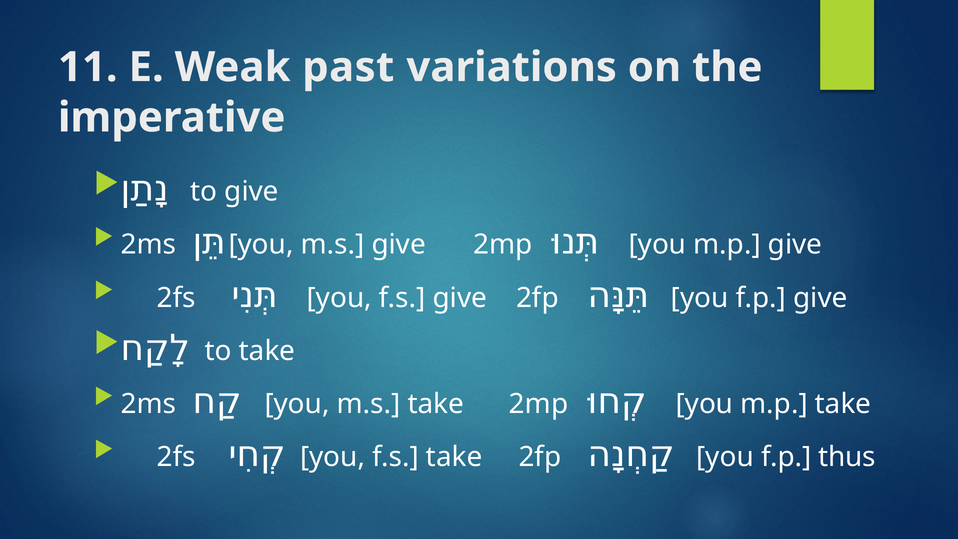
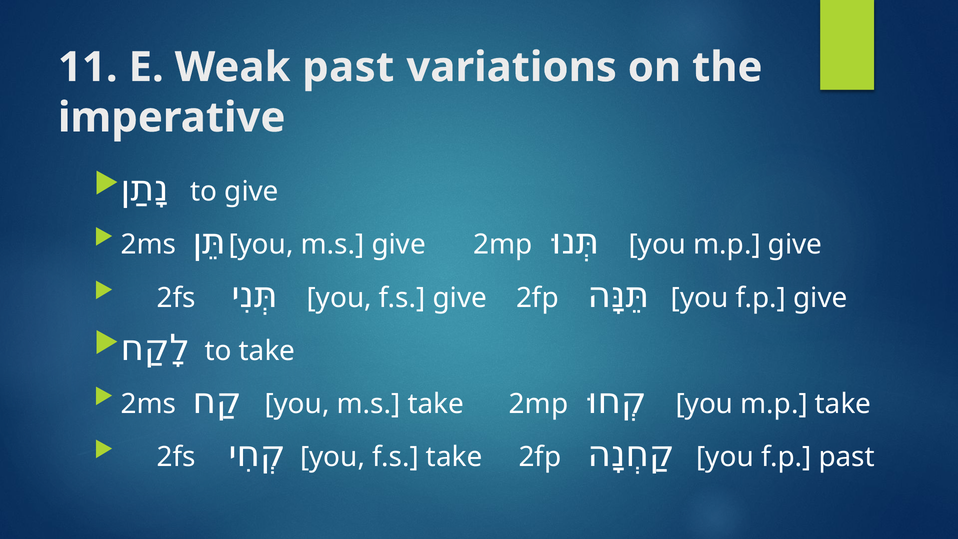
f.p thus: thus -> past
